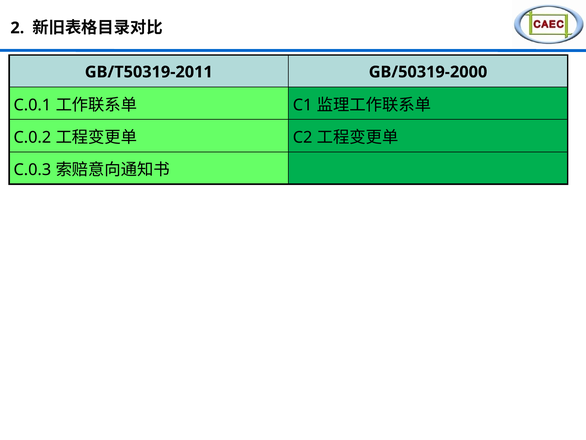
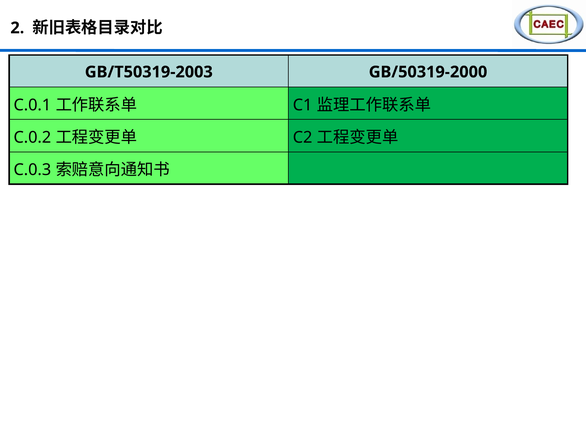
GB/T50319-2011: GB/T50319-2011 -> GB/T50319-2003
